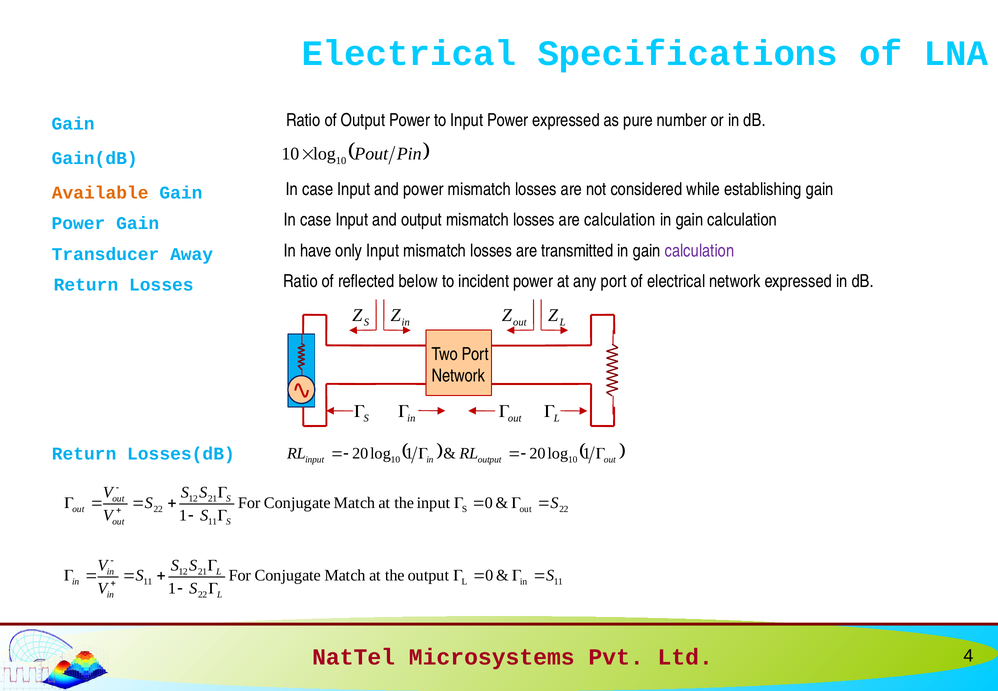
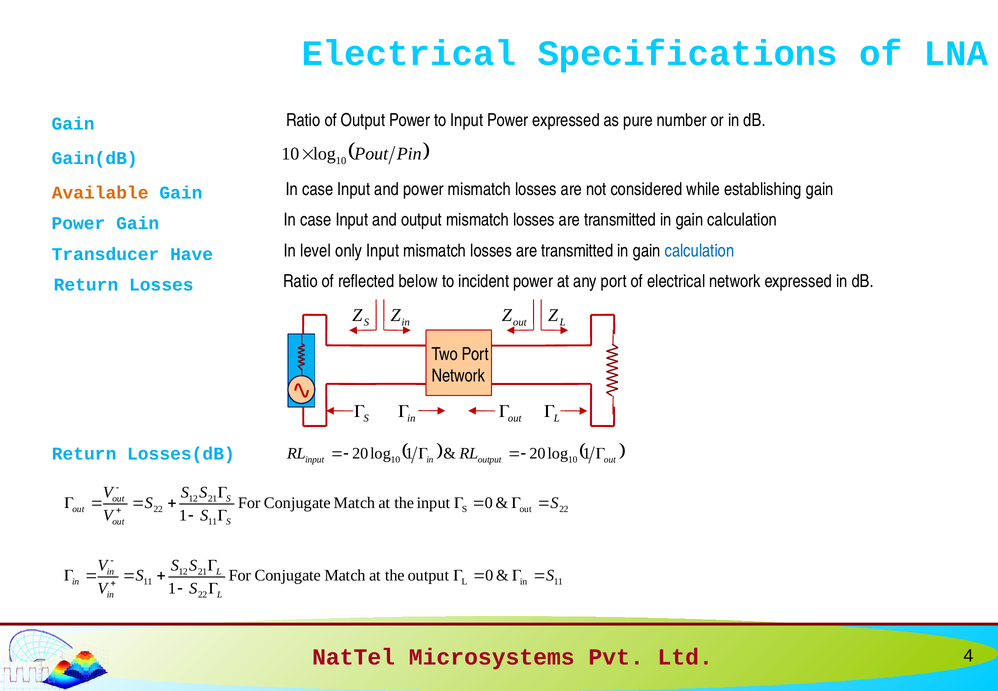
calculation at (620, 220): calculation -> transmitted
have: have -> level
calculation at (699, 251) colour: purple -> blue
Away: Away -> Have
